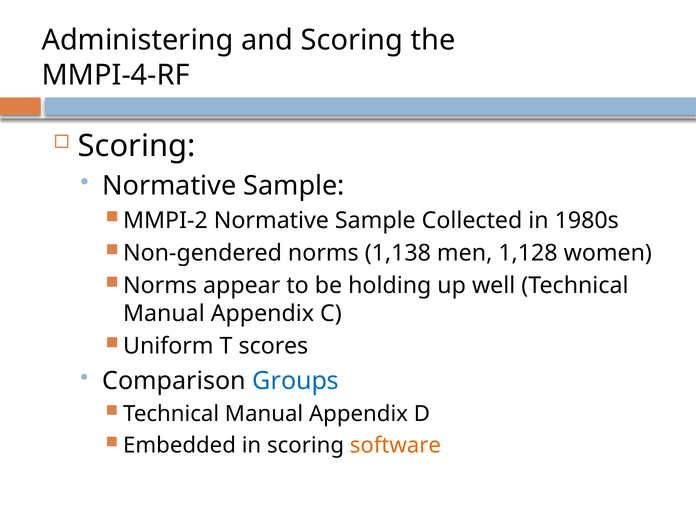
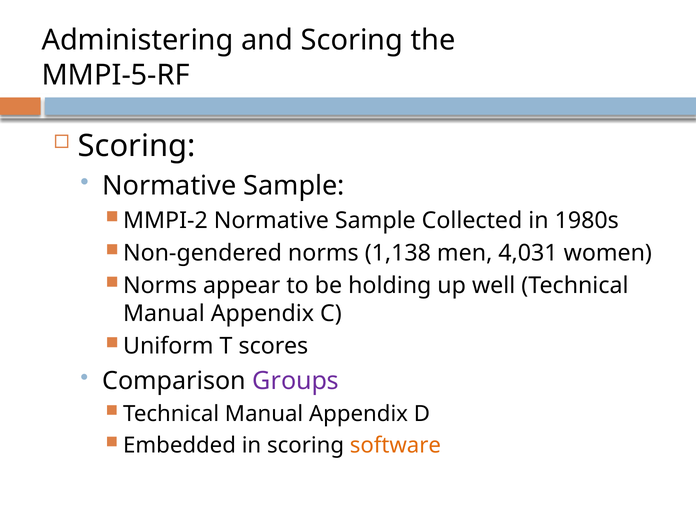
MMPI-4-RF: MMPI-4-RF -> MMPI-5-RF
1,128: 1,128 -> 4,031
Groups colour: blue -> purple
